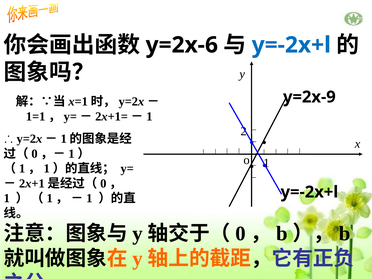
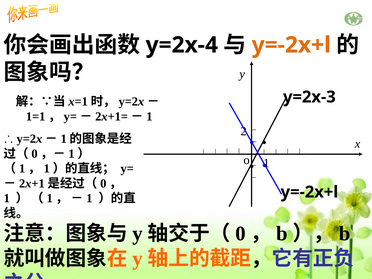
y=2x-6: y=2x-6 -> y=2x-4
y=-2x+l at (291, 45) colour: blue -> orange
y=2x-9: y=2x-9 -> y=2x-3
